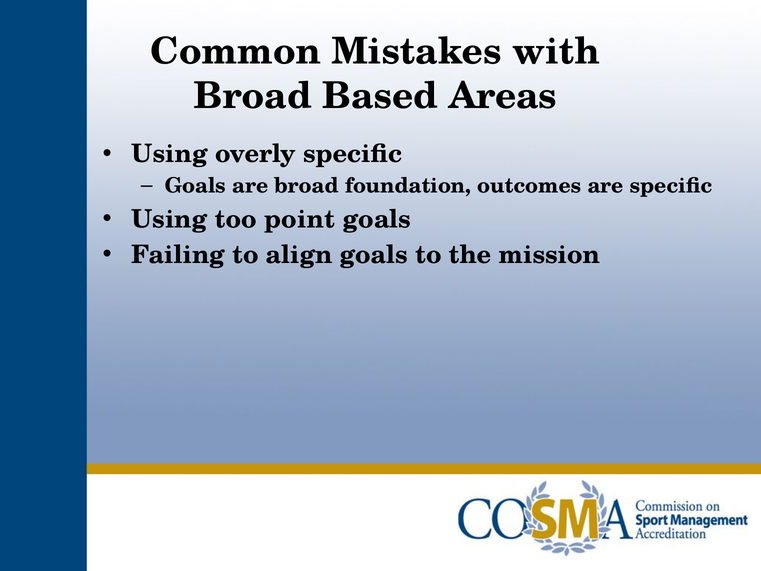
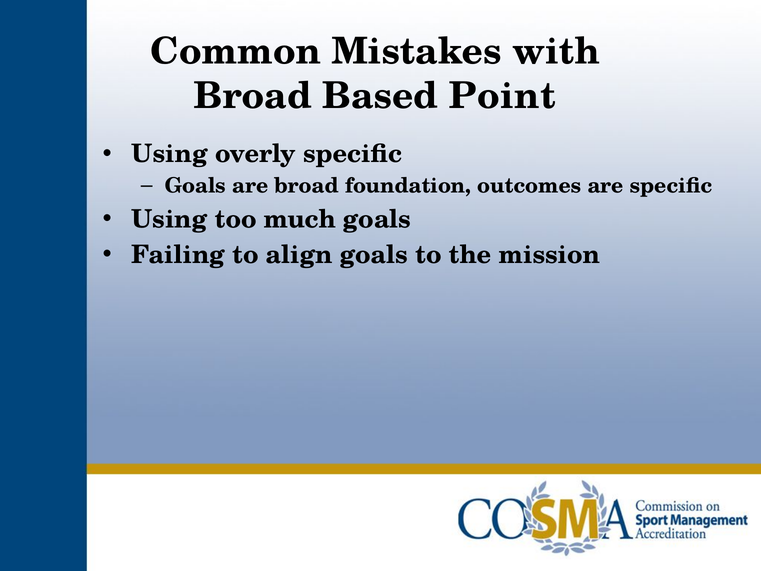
Areas: Areas -> Point
point: point -> much
